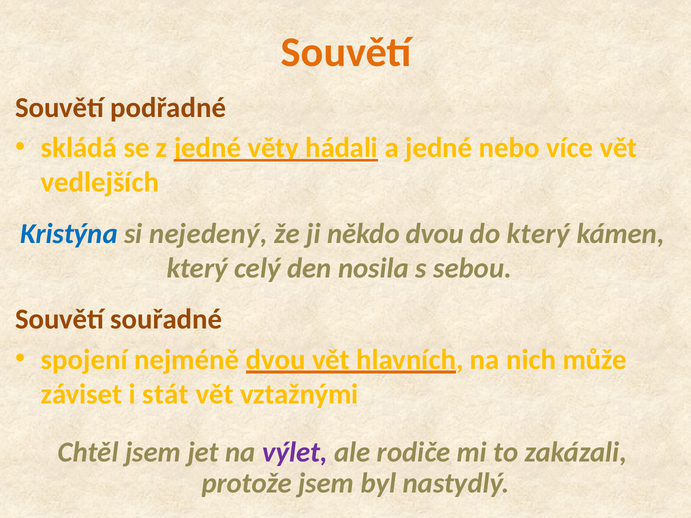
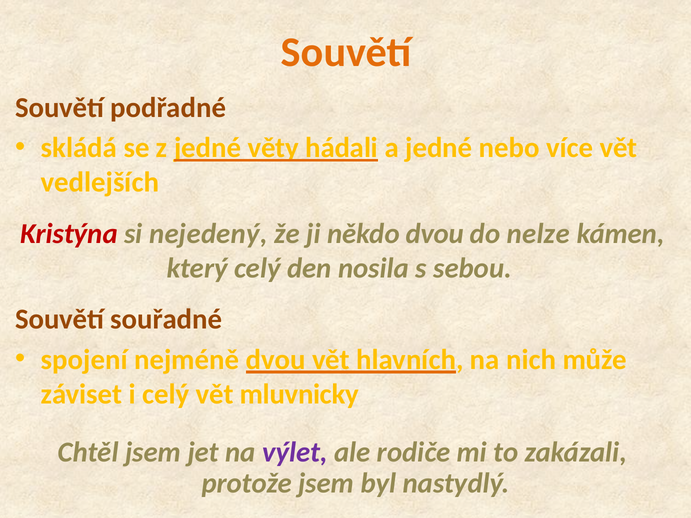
Kristýna colour: blue -> red
do který: který -> nelze
i stát: stát -> celý
vztažnými: vztažnými -> mluvnicky
